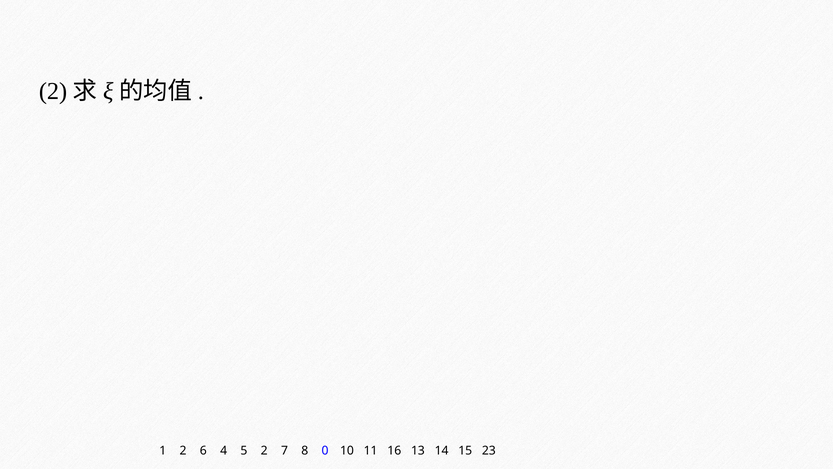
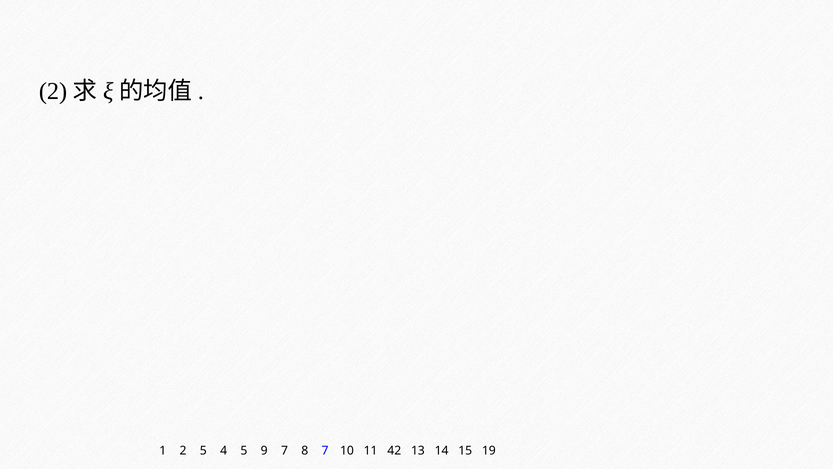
2 6: 6 -> 5
5 2: 2 -> 9
8 0: 0 -> 7
16: 16 -> 42
23: 23 -> 19
